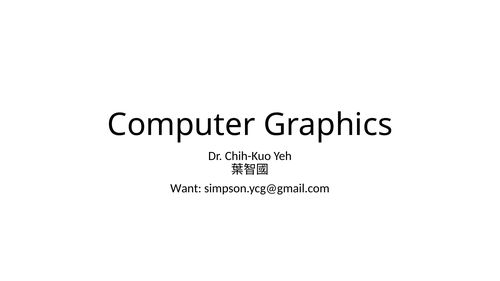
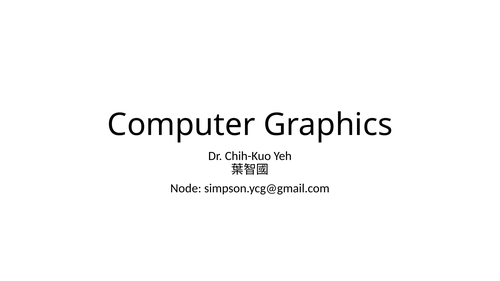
Want: Want -> Node
